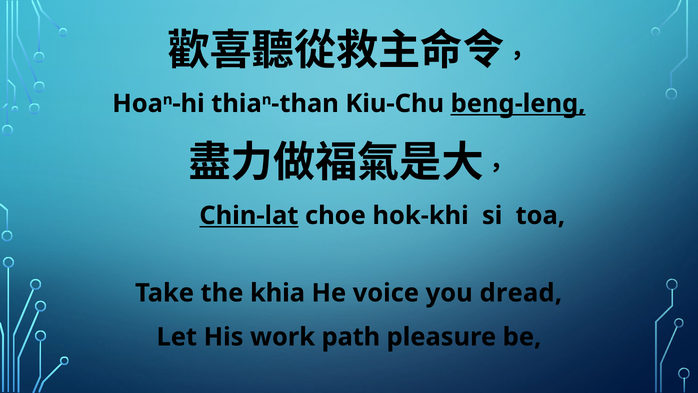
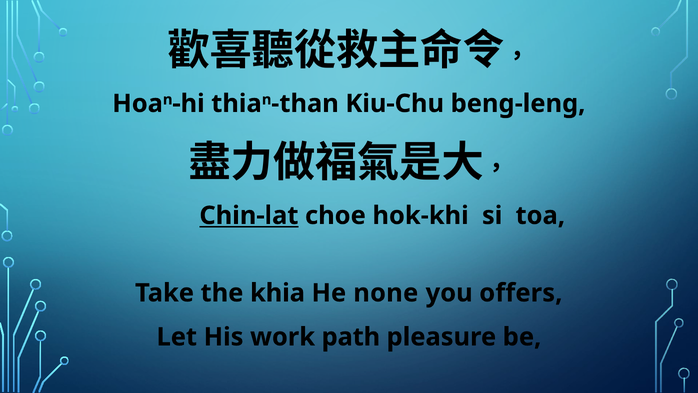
beng-leng underline: present -> none
voice: voice -> none
dread: dread -> offers
